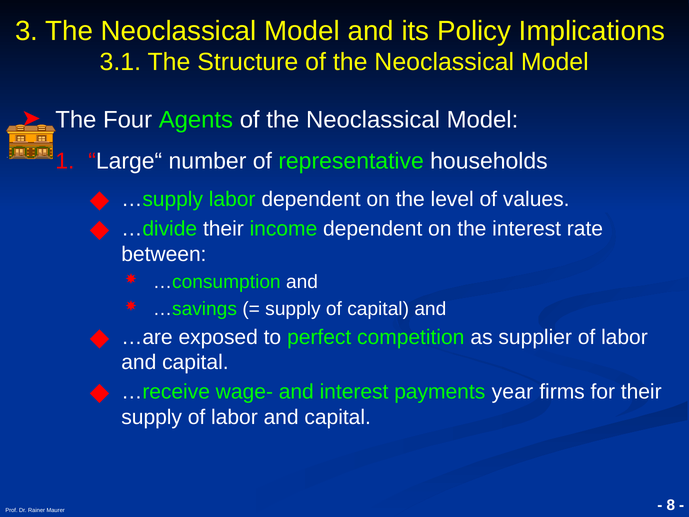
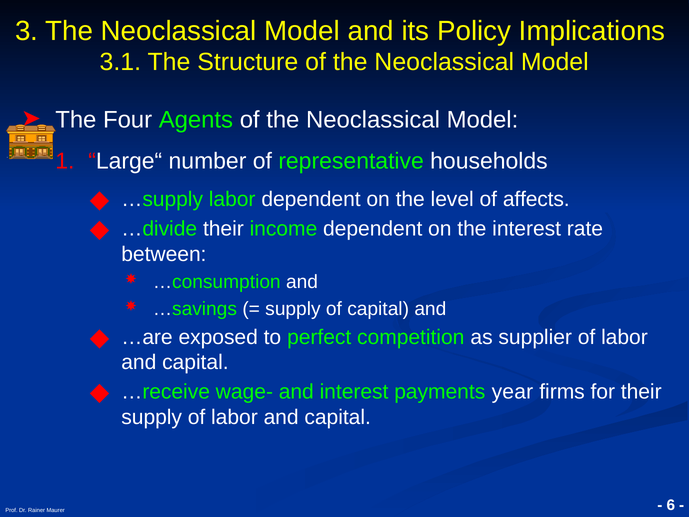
values: values -> affects
8: 8 -> 6
